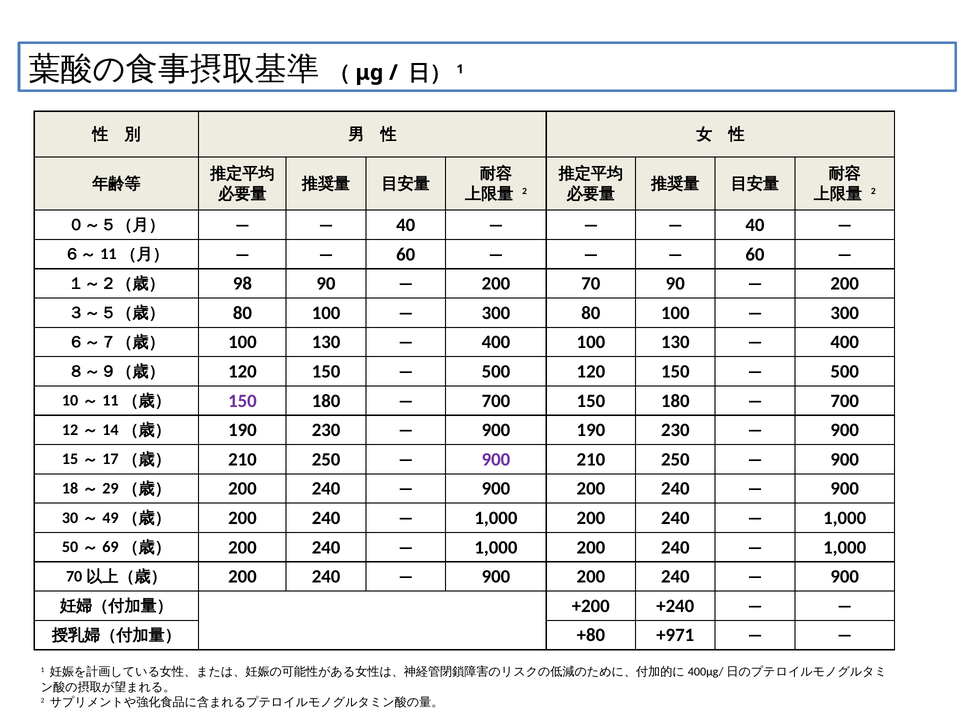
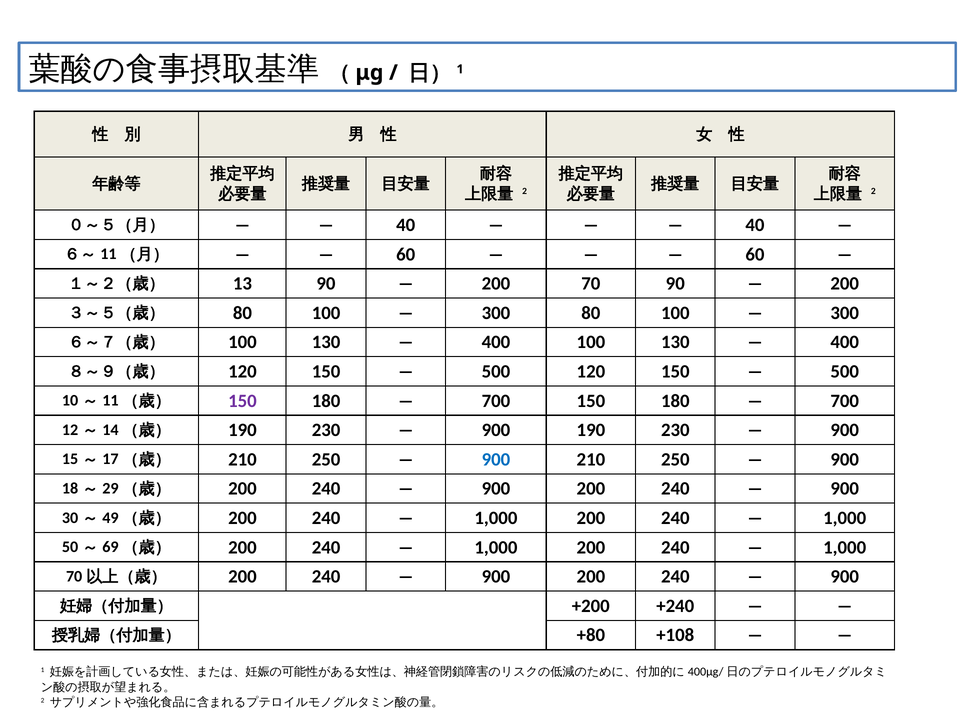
98: 98 -> 13
900 at (496, 460) colour: purple -> blue
+971: +971 -> +108
